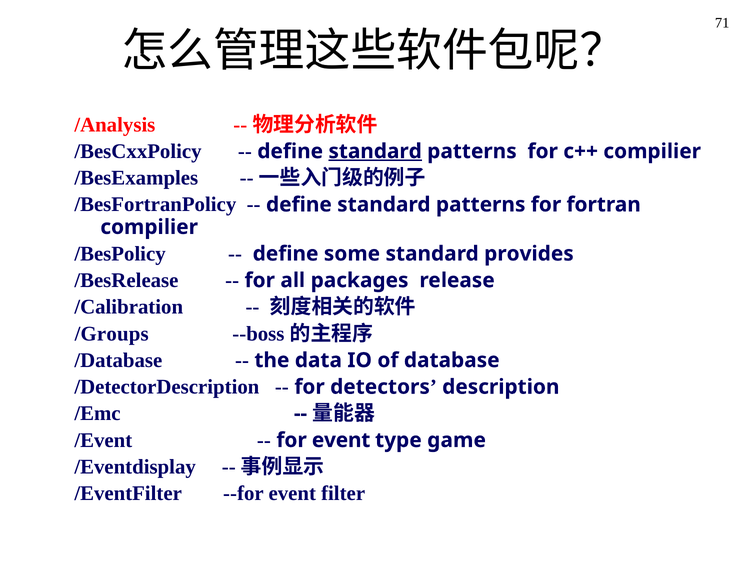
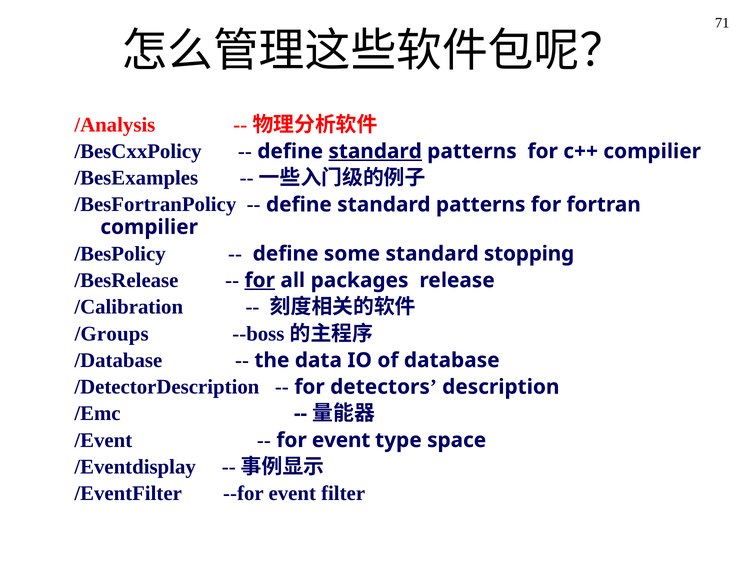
provides: provides -> stopping
for at (260, 280) underline: none -> present
game: game -> space
